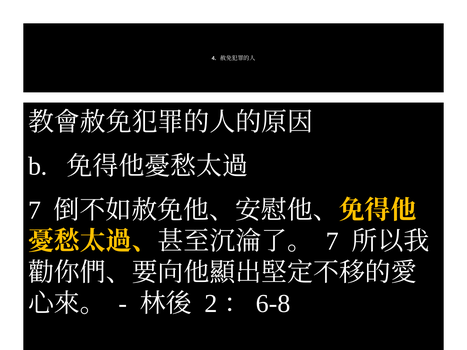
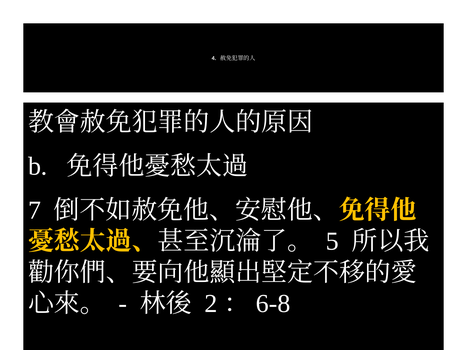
7 at (332, 242): 7 -> 5
